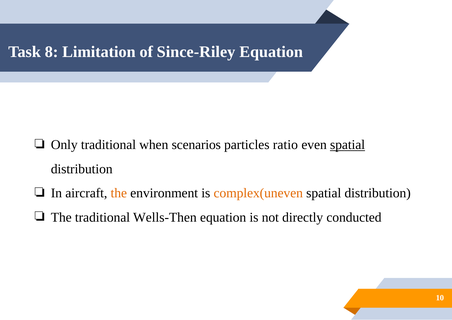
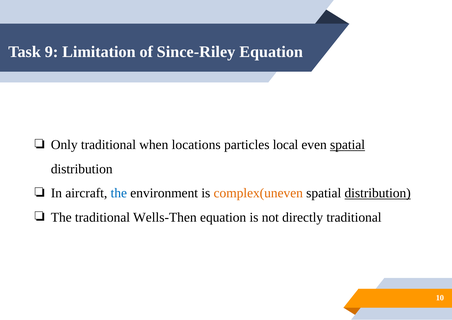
8: 8 -> 9
scenarios: scenarios -> locations
ratio: ratio -> local
the at (119, 193) colour: orange -> blue
distribution at (378, 193) underline: none -> present
directly conducted: conducted -> traditional
